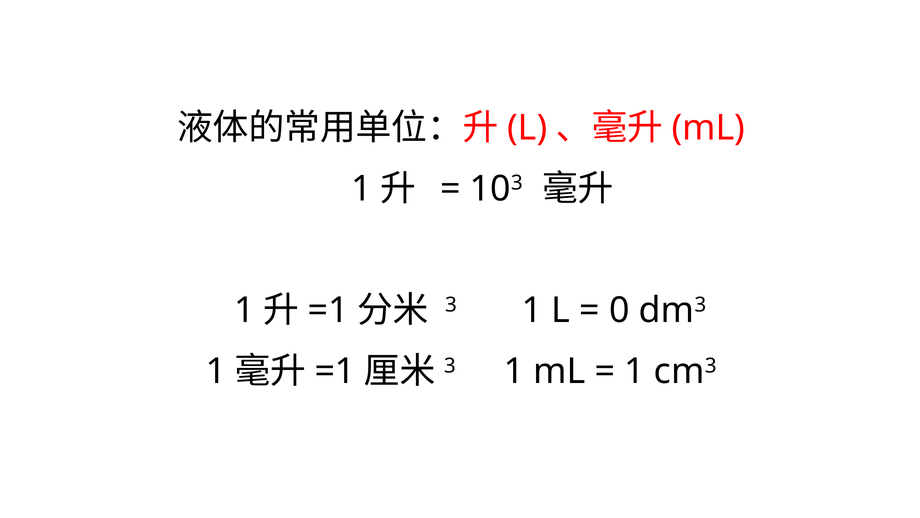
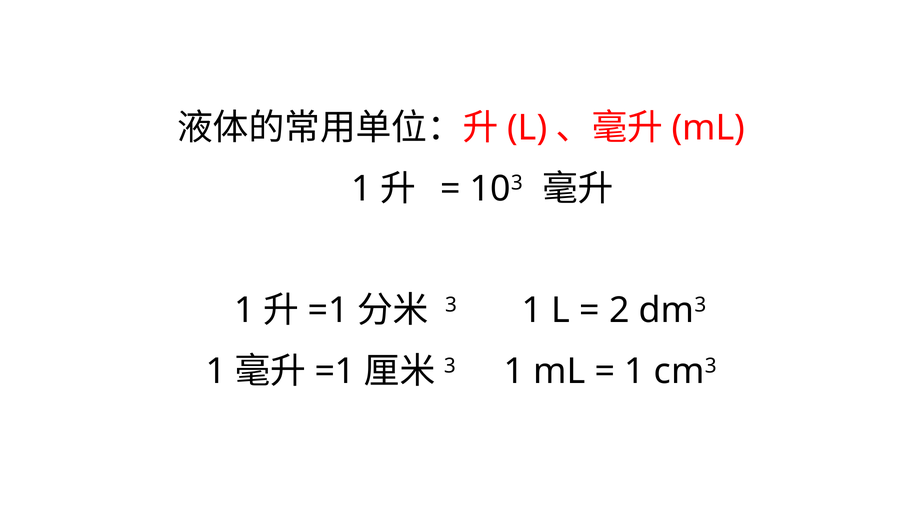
0: 0 -> 2
